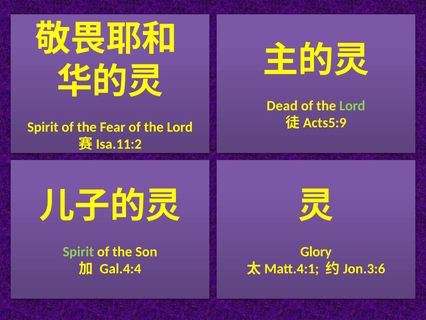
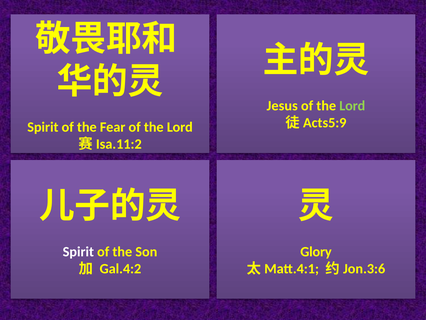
Dead: Dead -> Jesus
Spirit at (78, 251) colour: light green -> white
Gal.4:4: Gal.4:4 -> Gal.4:2
